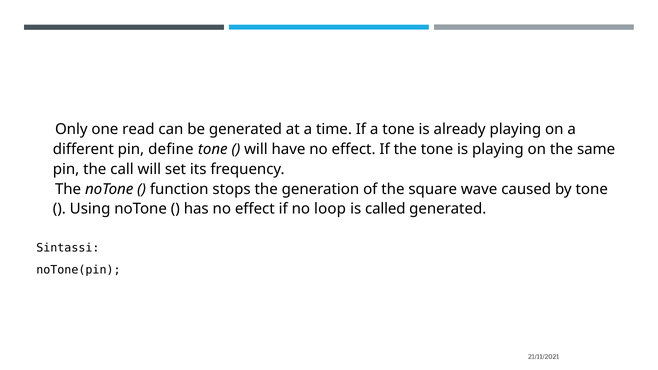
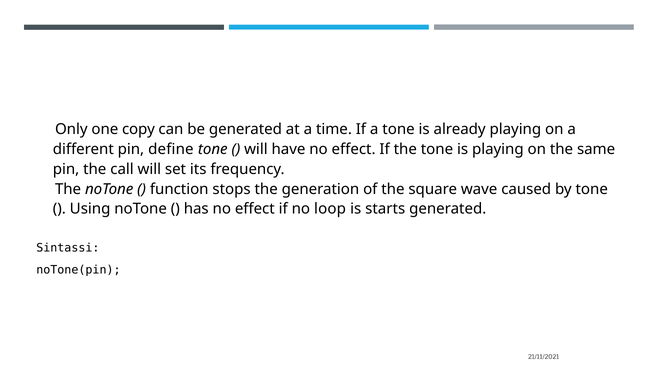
read: read -> copy
called: called -> starts
